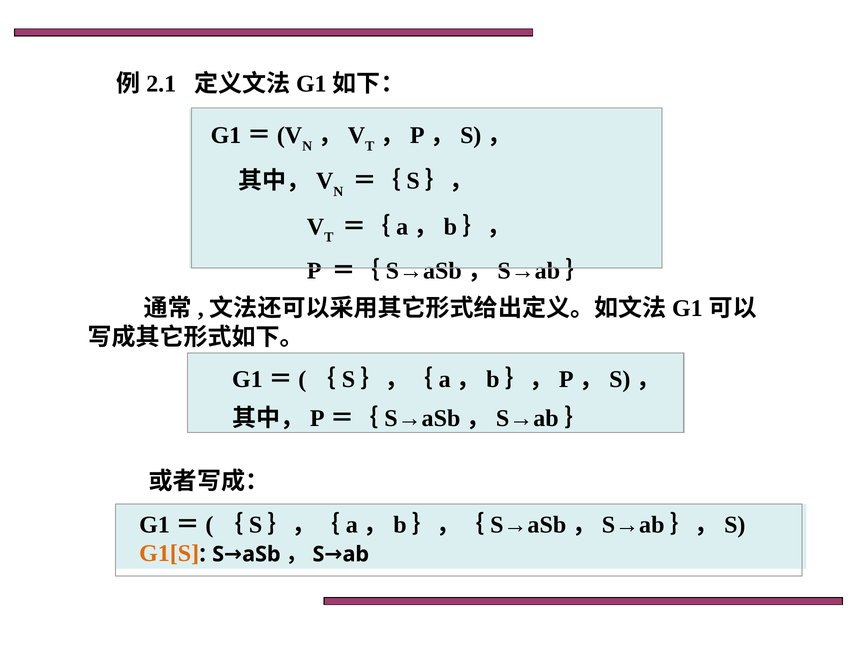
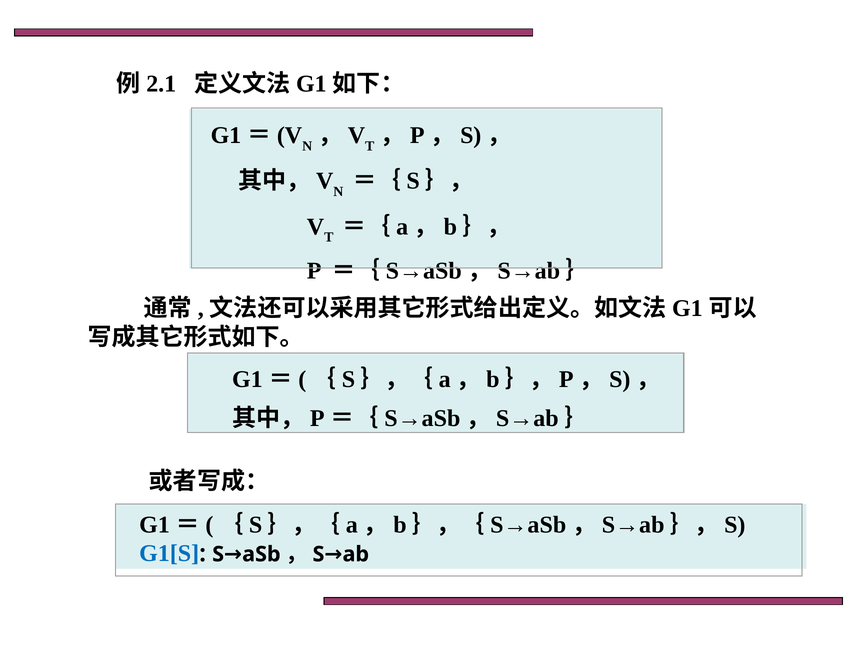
G1[S colour: orange -> blue
